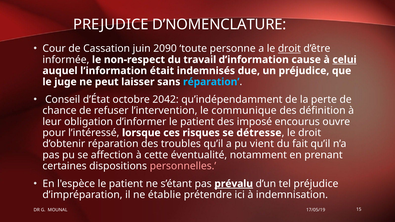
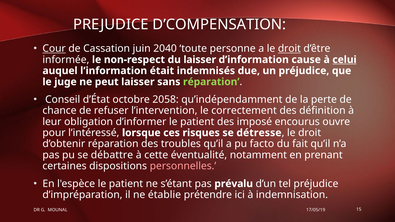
D’NOMENCLATURE: D’NOMENCLATURE -> D’COMPENSATION
Cour underline: none -> present
2090: 2090 -> 2040
du travail: travail -> laisser
réparation at (211, 82) colour: light blue -> light green
2042: 2042 -> 2058
communique: communique -> correctement
vient: vient -> facto
affection: affection -> débattre
prévalu underline: present -> none
